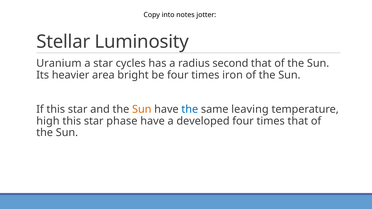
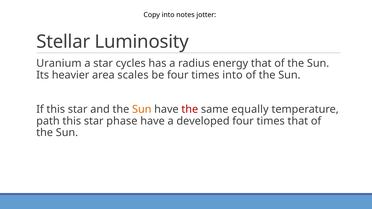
second: second -> energy
bright: bright -> scales
times iron: iron -> into
the at (190, 109) colour: blue -> red
leaving: leaving -> equally
high: high -> path
